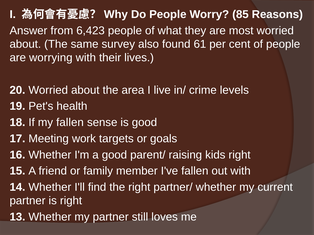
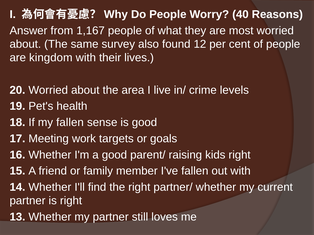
85: 85 -> 40
6,423: 6,423 -> 1,167
61: 61 -> 12
worrying: worrying -> kingdom
